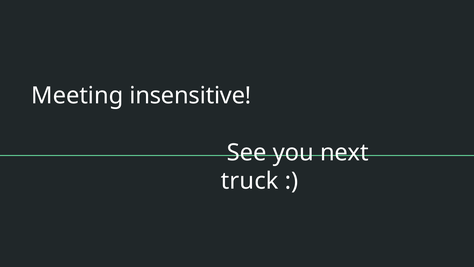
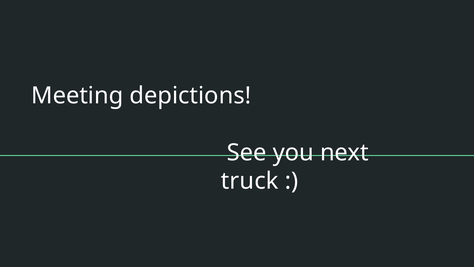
insensitive: insensitive -> depictions
